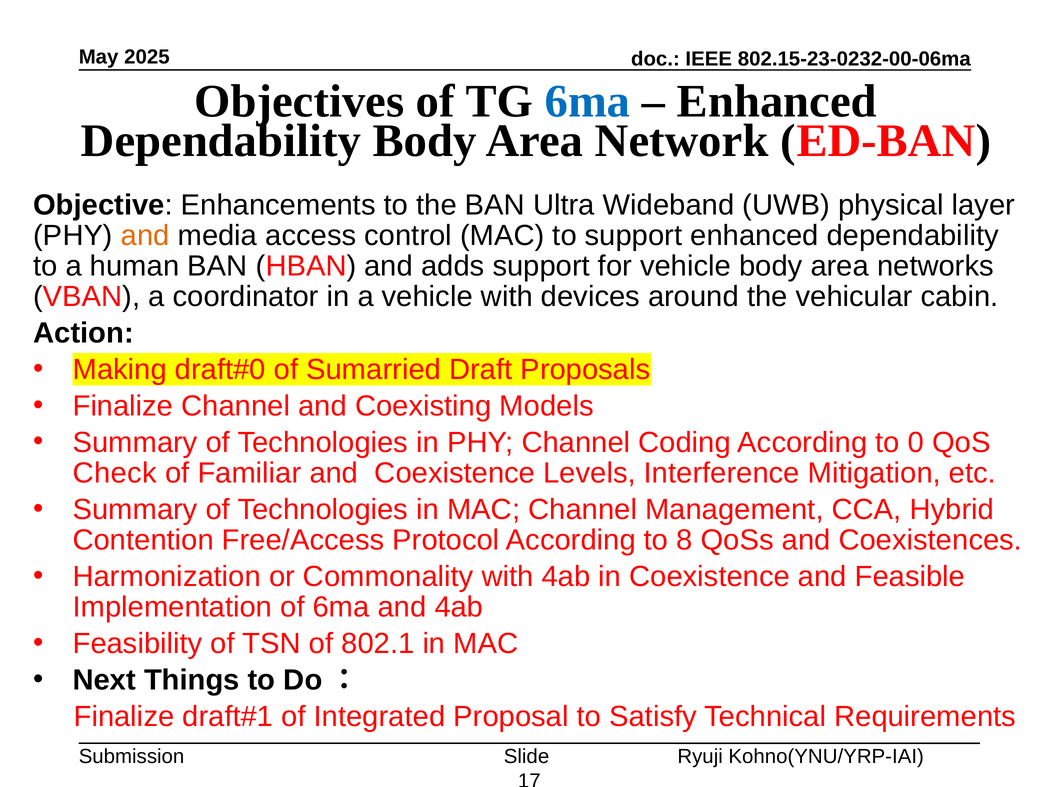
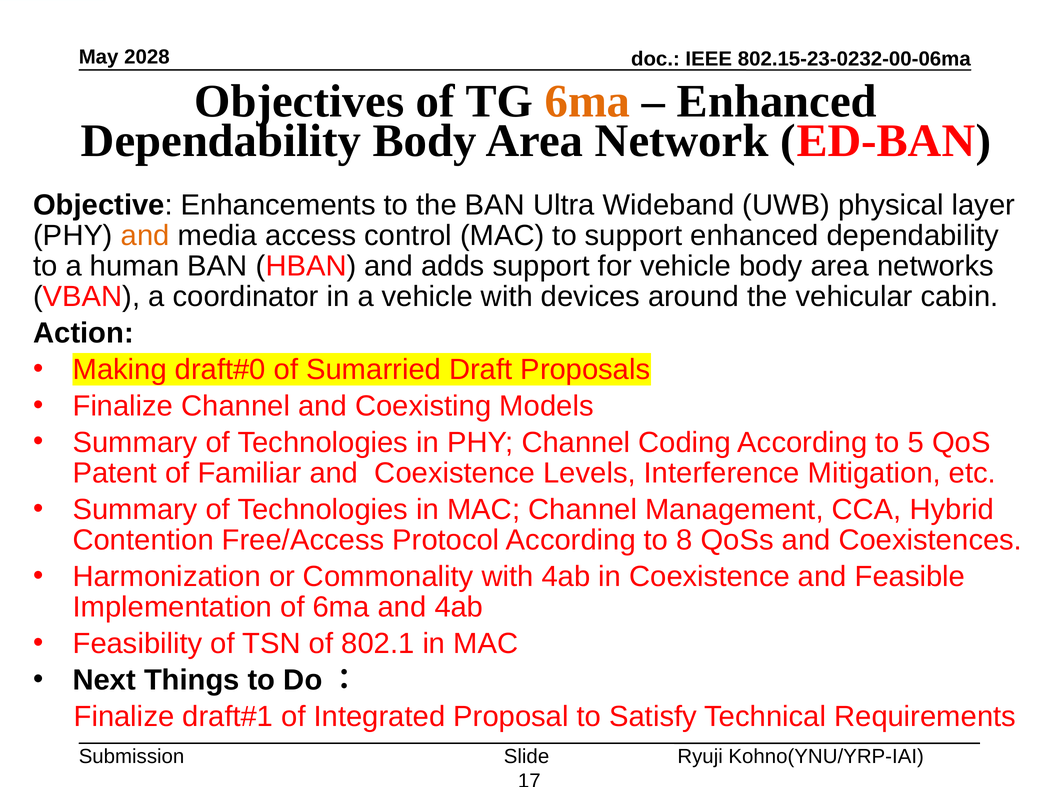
2025: 2025 -> 2028
6ma at (588, 102) colour: blue -> orange
0: 0 -> 5
Check: Check -> Patent
